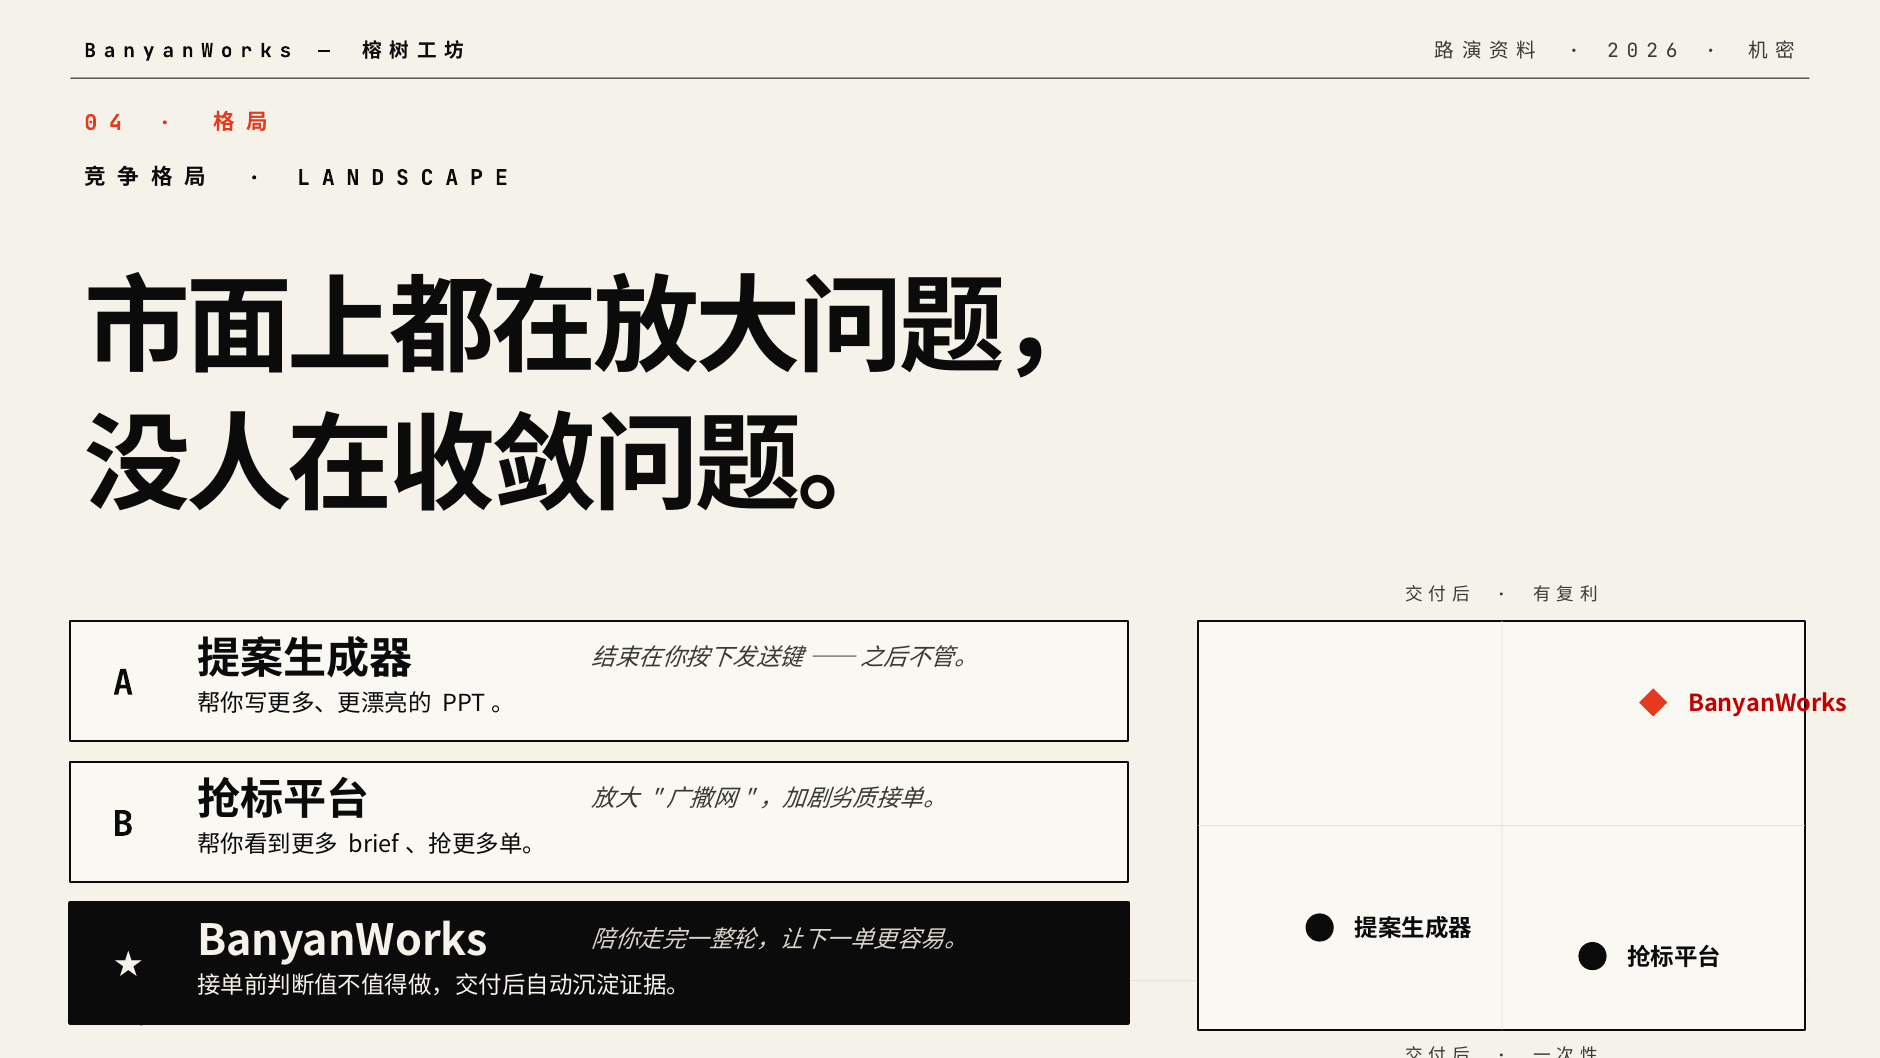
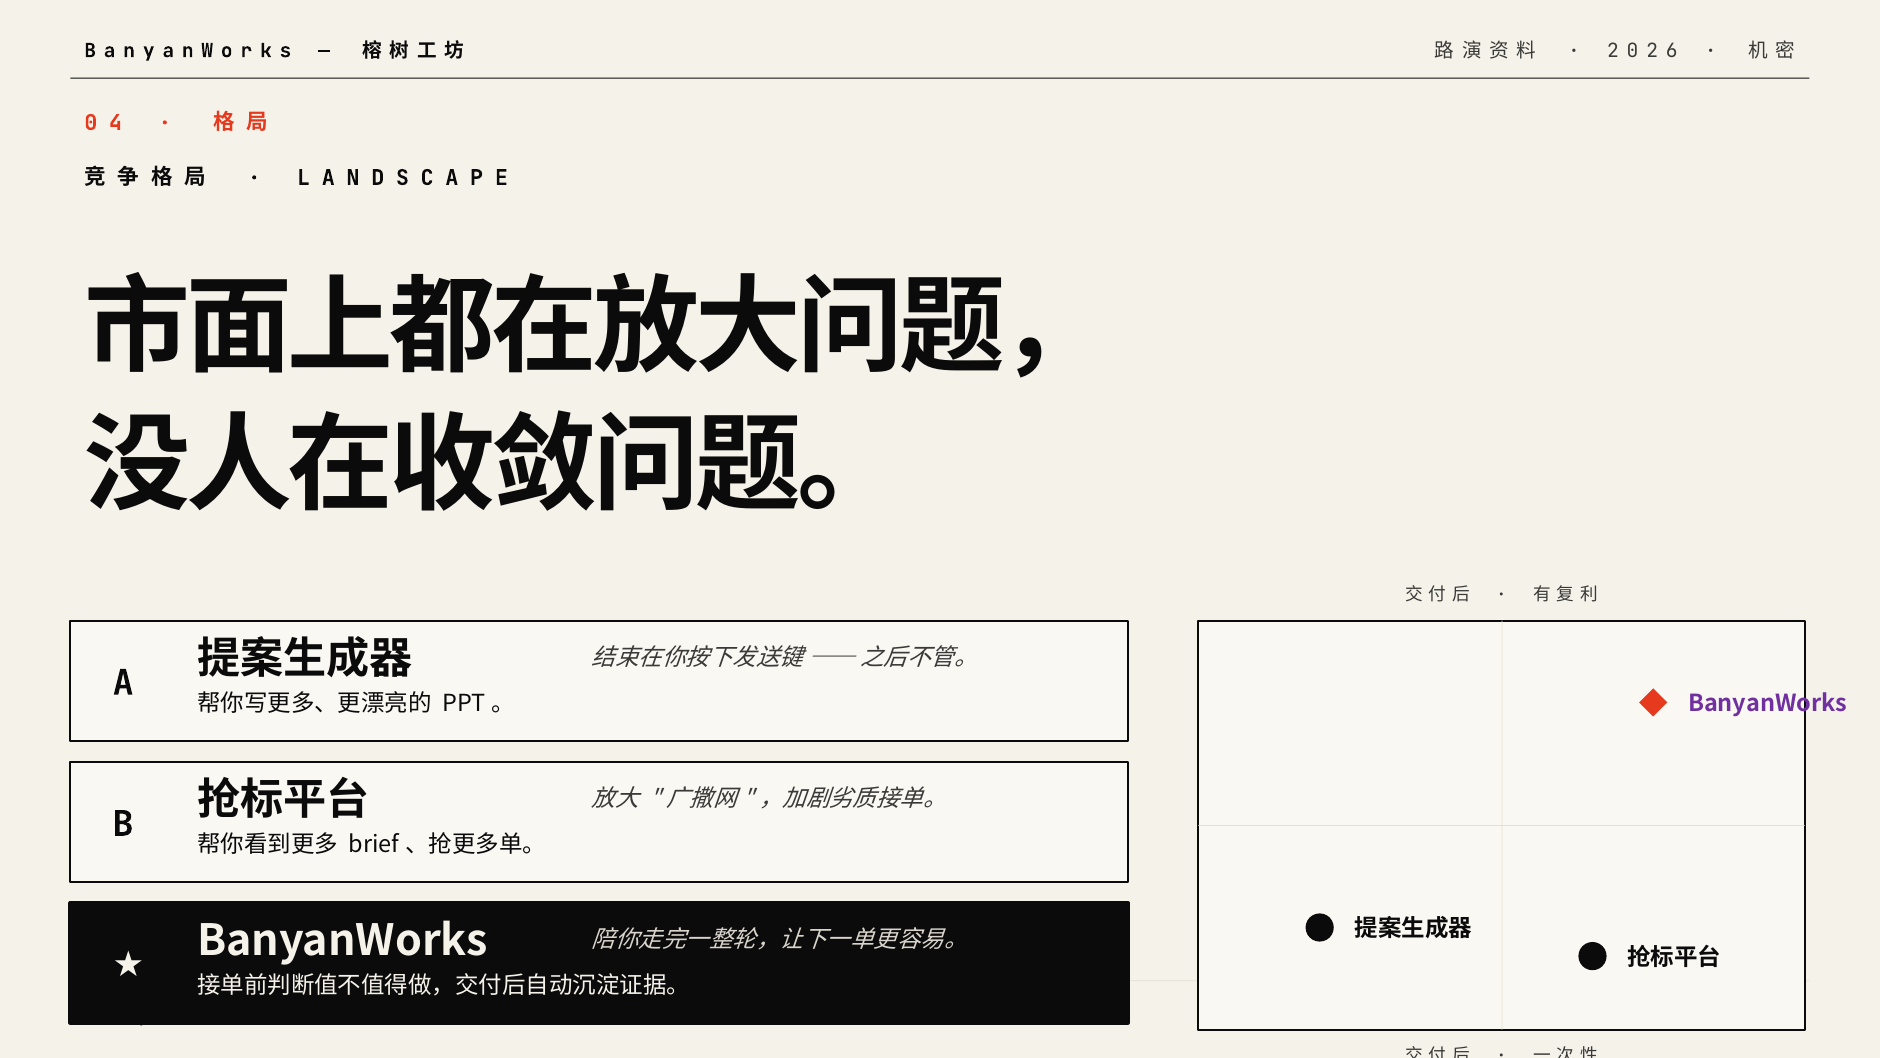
BanyanWorks at (1768, 704) colour: red -> purple
